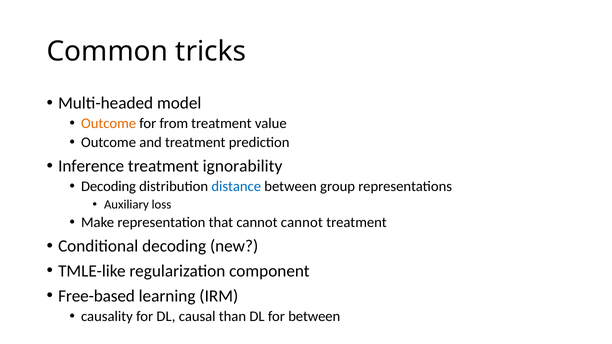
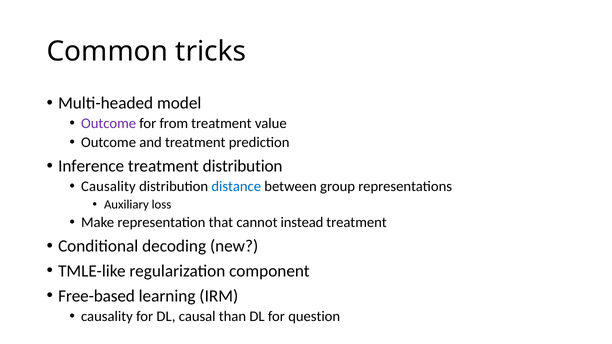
Outcome at (109, 124) colour: orange -> purple
treatment ignorability: ignorability -> distribution
Decoding at (109, 187): Decoding -> Causality
cannot cannot: cannot -> instead
for between: between -> question
